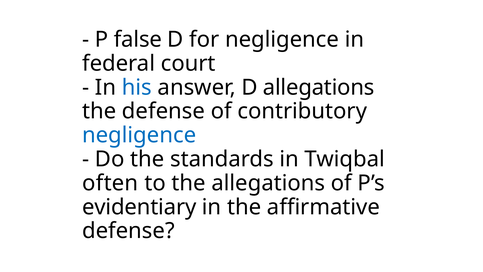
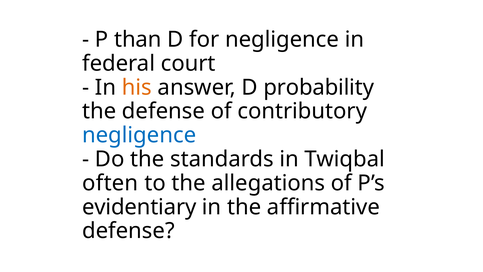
false: false -> than
his colour: blue -> orange
D allegations: allegations -> probability
